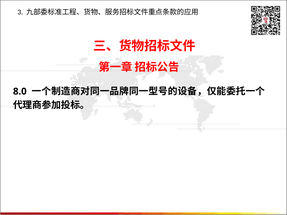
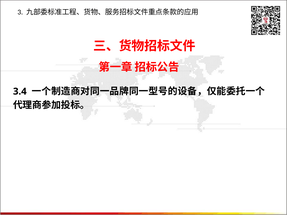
8.0: 8.0 -> 3.4
